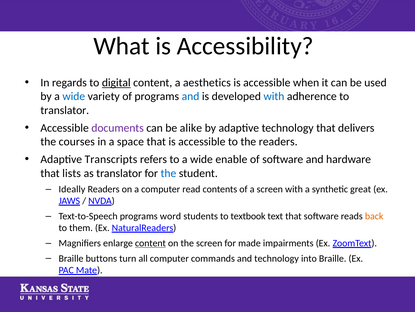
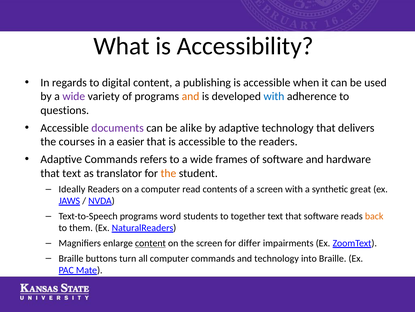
digital underline: present -> none
aesthetics: aesthetics -> publishing
wide at (74, 96) colour: blue -> purple
and at (191, 96) colour: blue -> orange
translator at (65, 110): translator -> questions
space: space -> easier
Adaptive Transcripts: Transcripts -> Commands
enable: enable -> frames
that lists: lists -> text
the at (168, 173) colour: blue -> orange
textbook: textbook -> together
made: made -> differ
